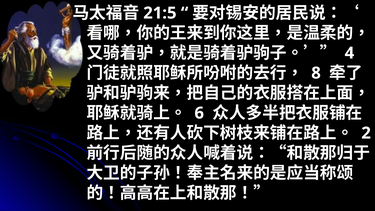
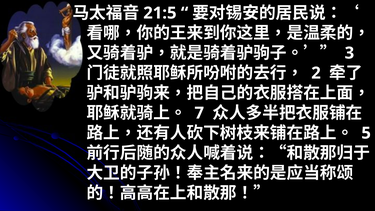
4: 4 -> 3
8: 8 -> 2
6: 6 -> 7
2: 2 -> 5
